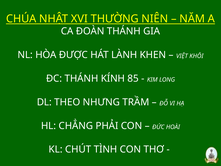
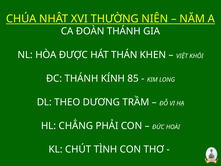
LÀNH: LÀNH -> THÁN
NHƯNG: NHƯNG -> DƯƠNG
